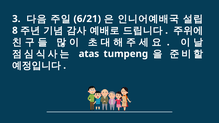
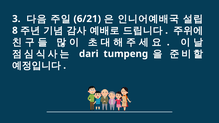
atas: atas -> dari
